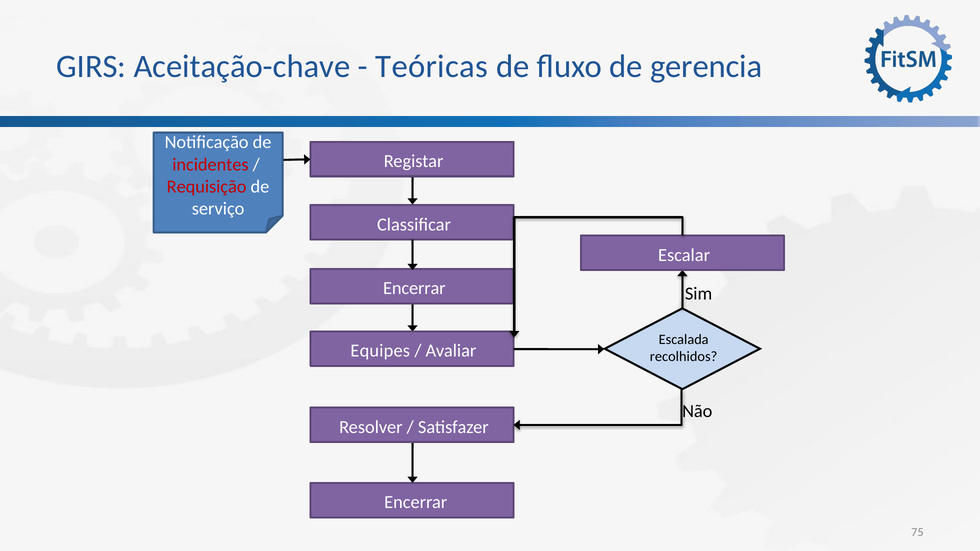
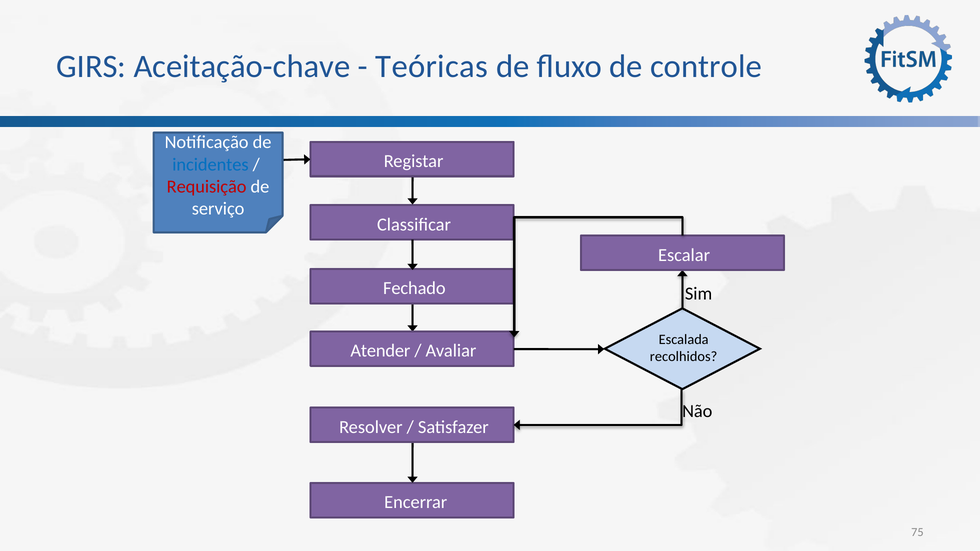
gerencia: gerencia -> controle
incidentes colour: red -> blue
Encerrar at (414, 288): Encerrar -> Fechado
Equipes: Equipes -> Atender
